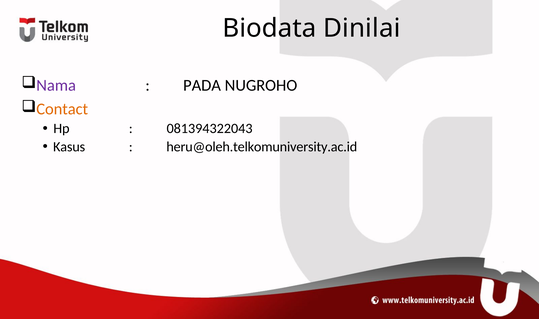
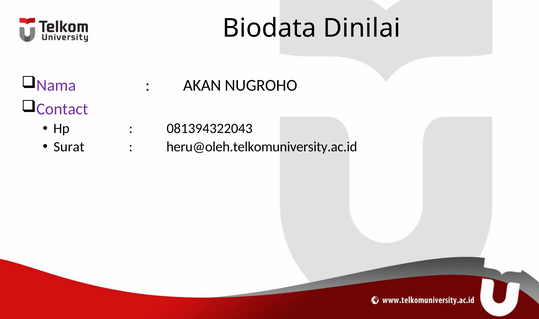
PADA: PADA -> AKAN
Contact colour: orange -> purple
Kasus: Kasus -> Surat
